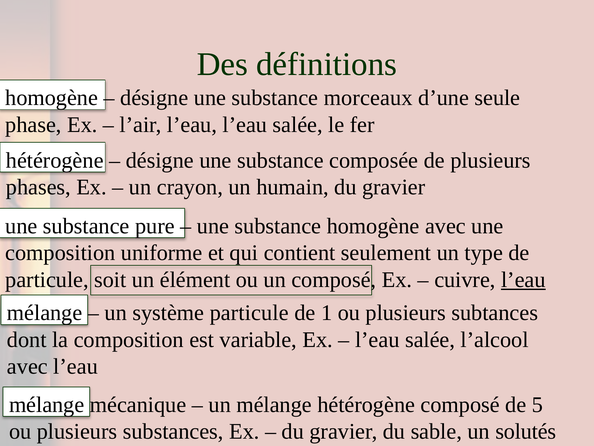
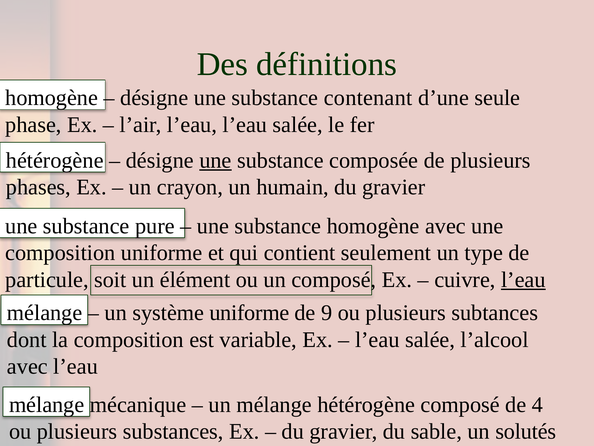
morceaux: morceaux -> contenant
une at (215, 160) underline: none -> present
système particule: particule -> uniforme
1: 1 -> 9
5: 5 -> 4
